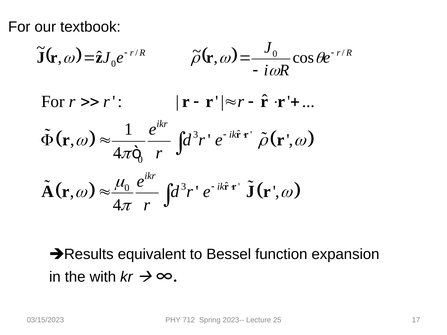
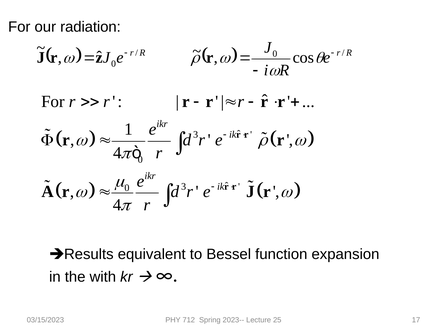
textbook: textbook -> radiation
